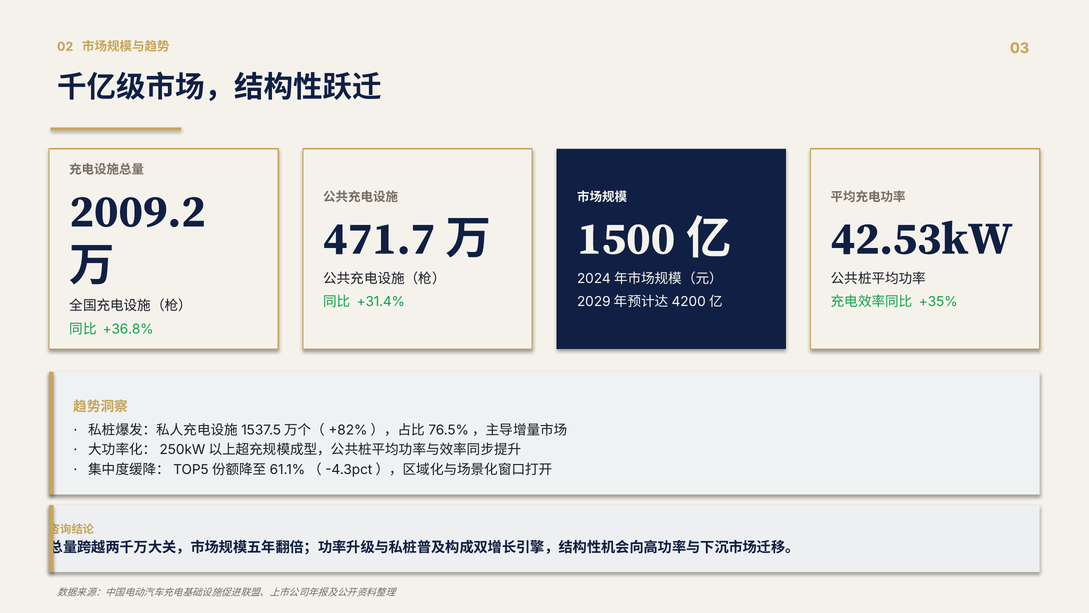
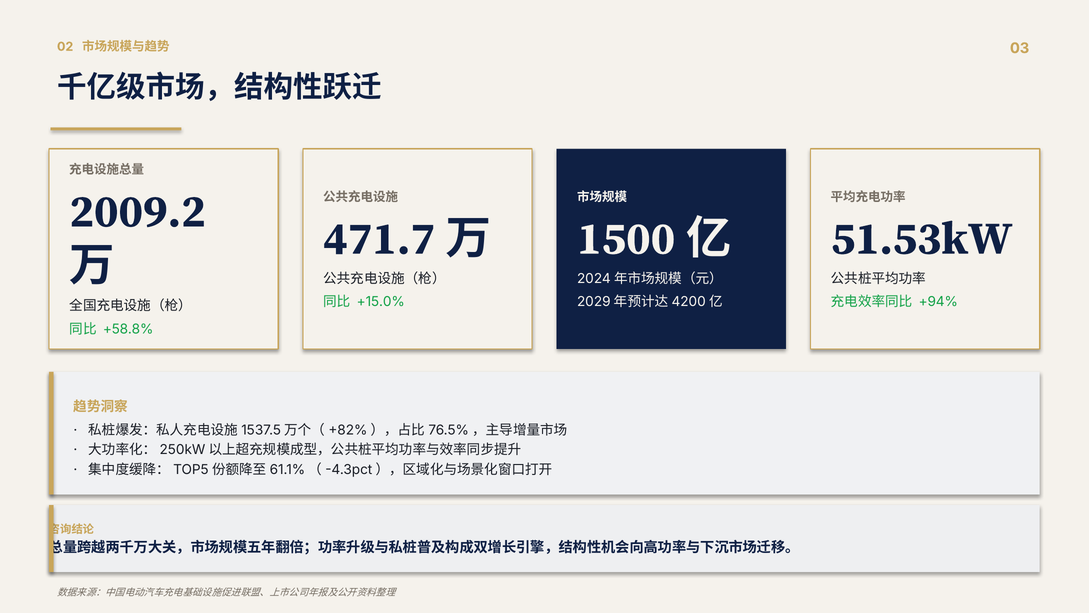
42.53kW: 42.53kW -> 51.53kW
+31.4%: +31.4% -> +15.0%
+35%: +35% -> +94%
+36.8%: +36.8% -> +58.8%
